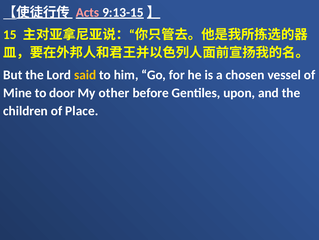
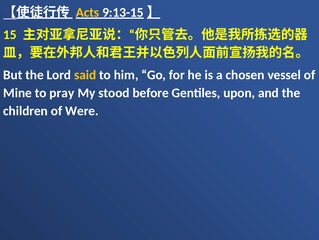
Acts colour: pink -> yellow
door: door -> pray
other: other -> stood
Place: Place -> Were
